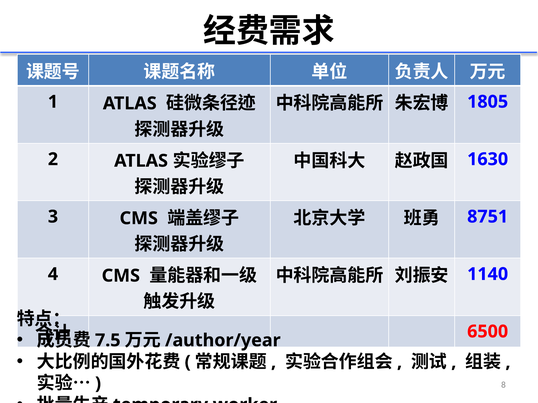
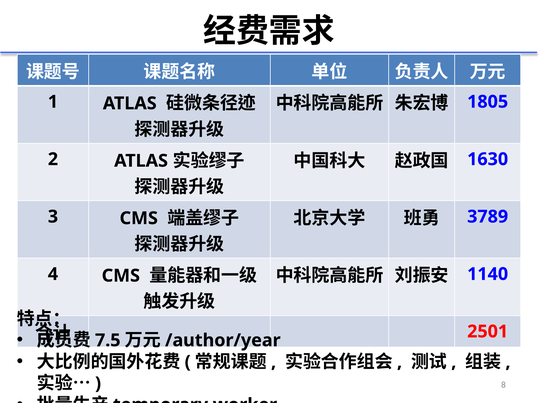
8751: 8751 -> 3789
6500: 6500 -> 2501
